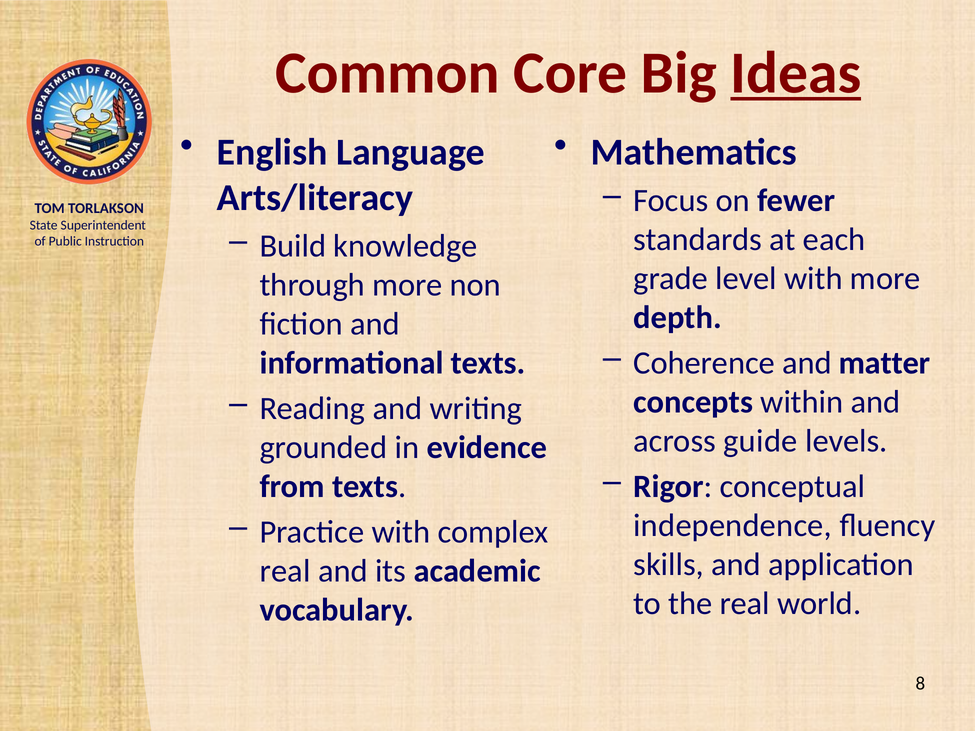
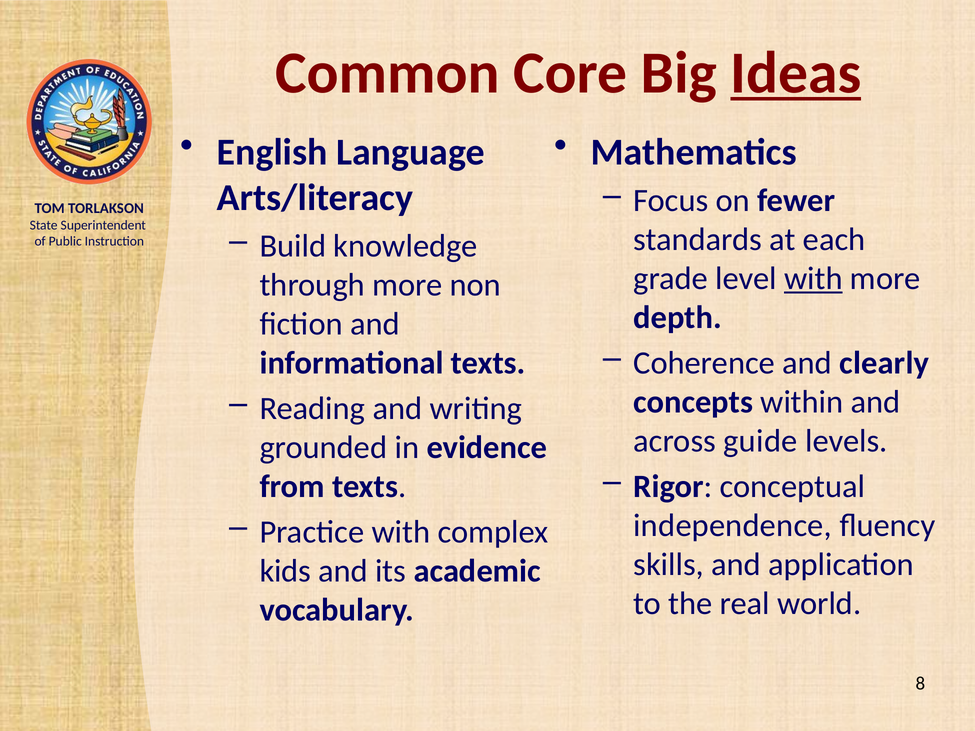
with at (813, 279) underline: none -> present
matter: matter -> clearly
real at (285, 571): real -> kids
